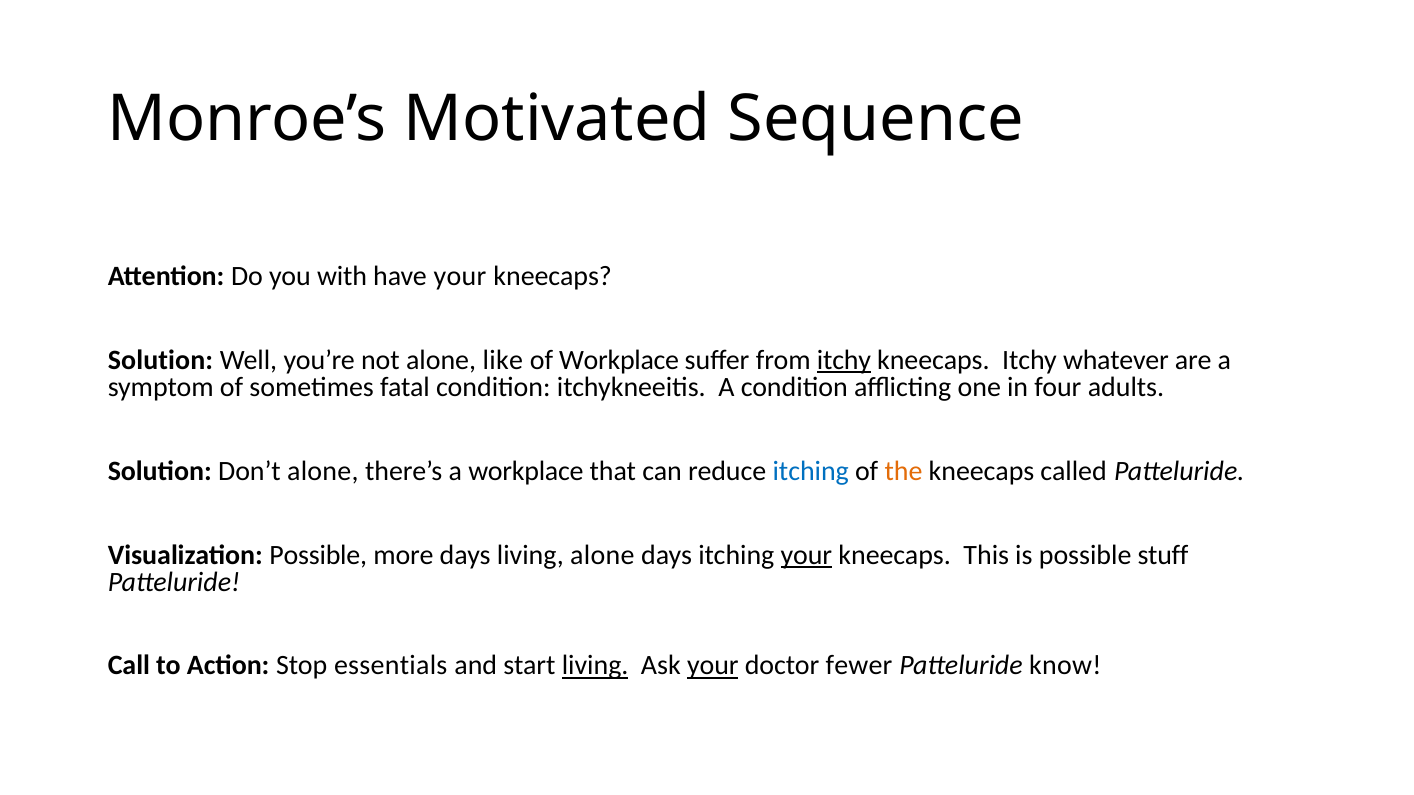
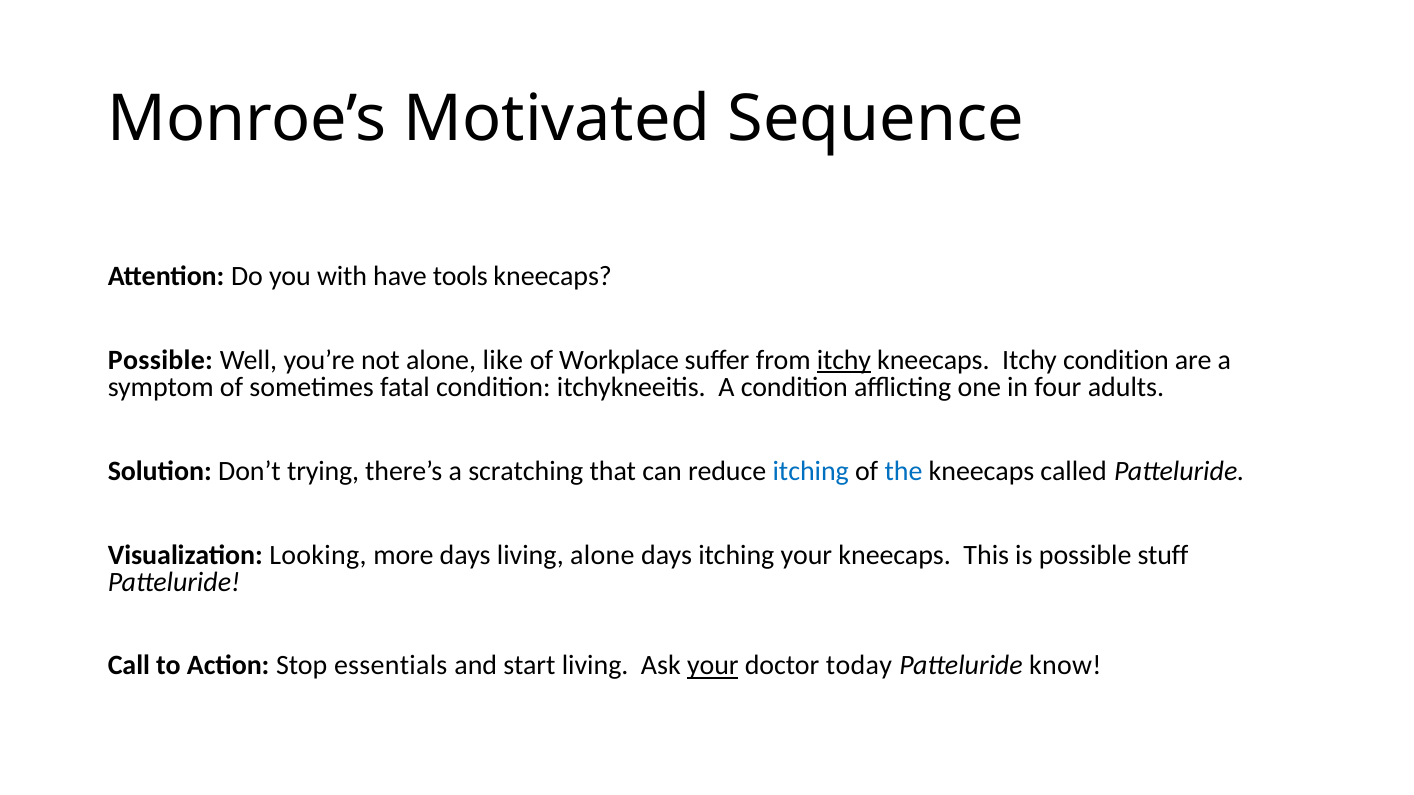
have your: your -> tools
Solution at (160, 360): Solution -> Possible
Itchy whatever: whatever -> condition
Don’t alone: alone -> trying
a workplace: workplace -> scratching
the colour: orange -> blue
Visualization Possible: Possible -> Looking
your at (806, 555) underline: present -> none
living at (595, 666) underline: present -> none
fewer: fewer -> today
